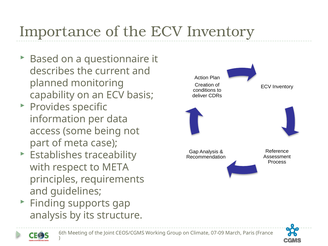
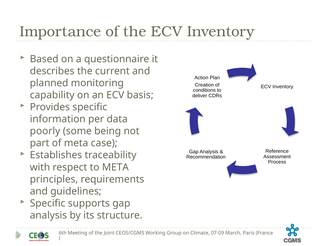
access: access -> poorly
Finding at (48, 203): Finding -> Specific
